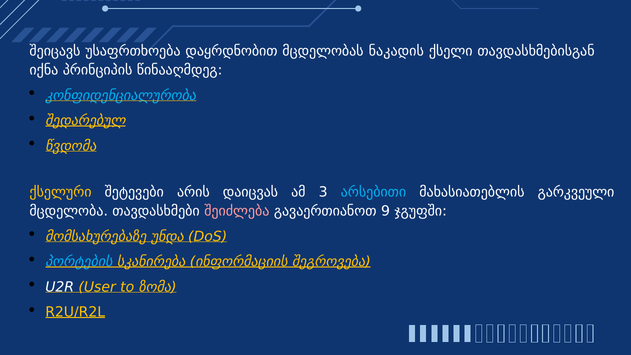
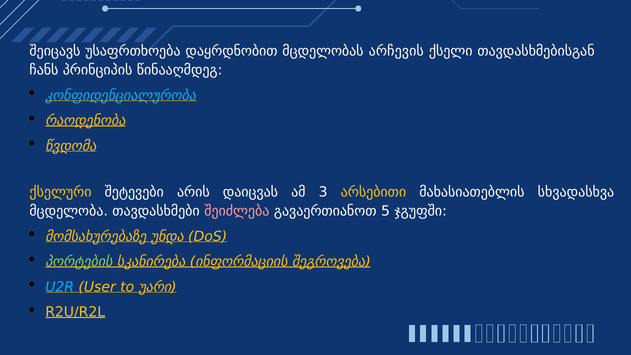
ნაკადის: ნაკადის -> არჩევის
იქნა: იქნა -> ჩანს
შედარებულ: შედარებულ -> რაოდენობა
არსებითი colour: light blue -> yellow
გარკვეული: გარკვეული -> სხვადასხვა
9: 9 -> 5
პორტების colour: light blue -> light green
U2R colour: white -> light blue
ზომა: ზომა -> უარი
